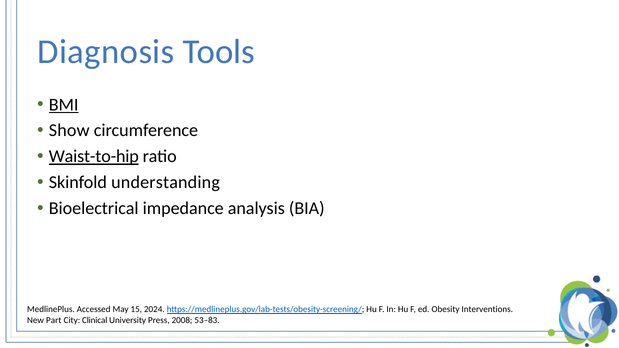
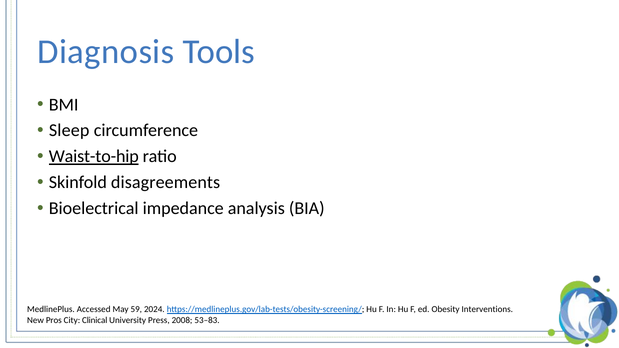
BMI underline: present -> none
Show: Show -> Sleep
understanding: understanding -> disagreements
15: 15 -> 59
Part: Part -> Pros
